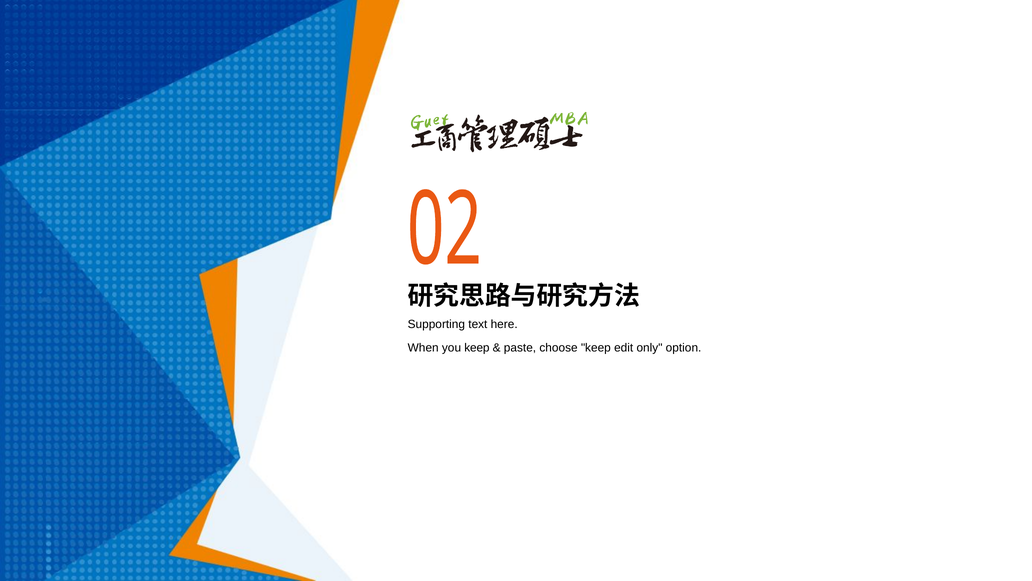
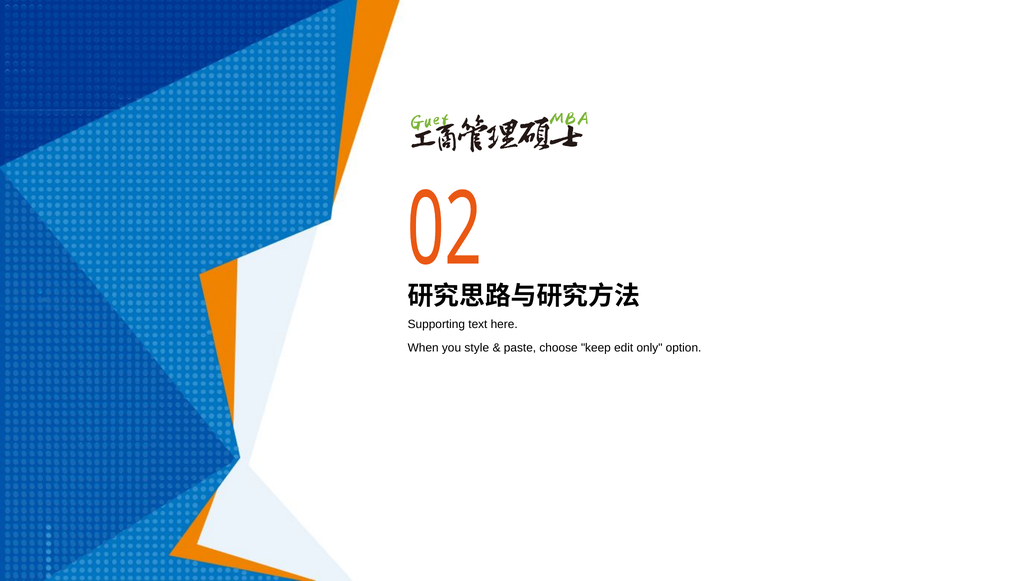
you keep: keep -> style
